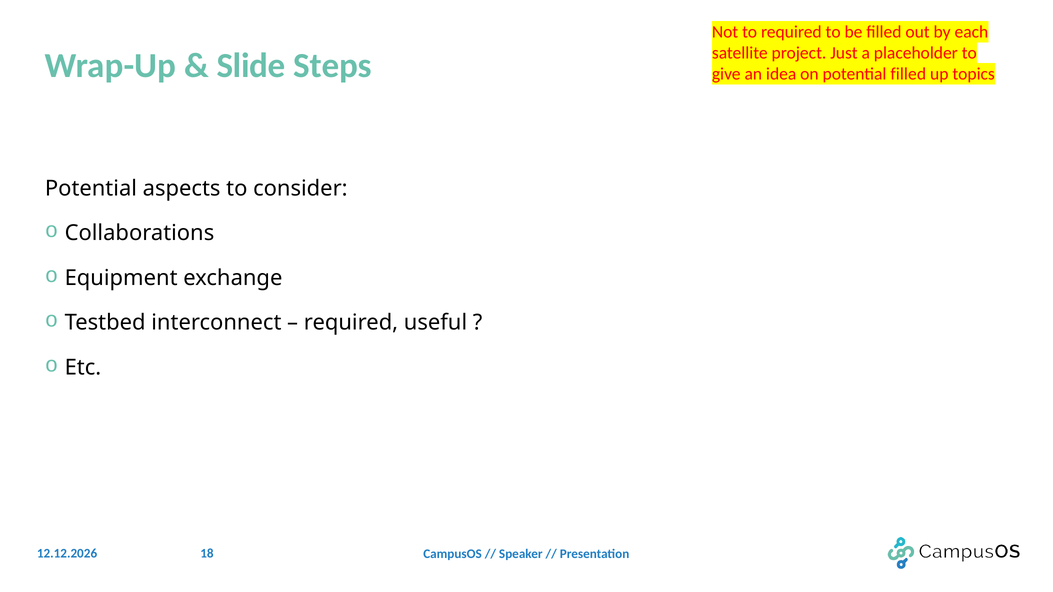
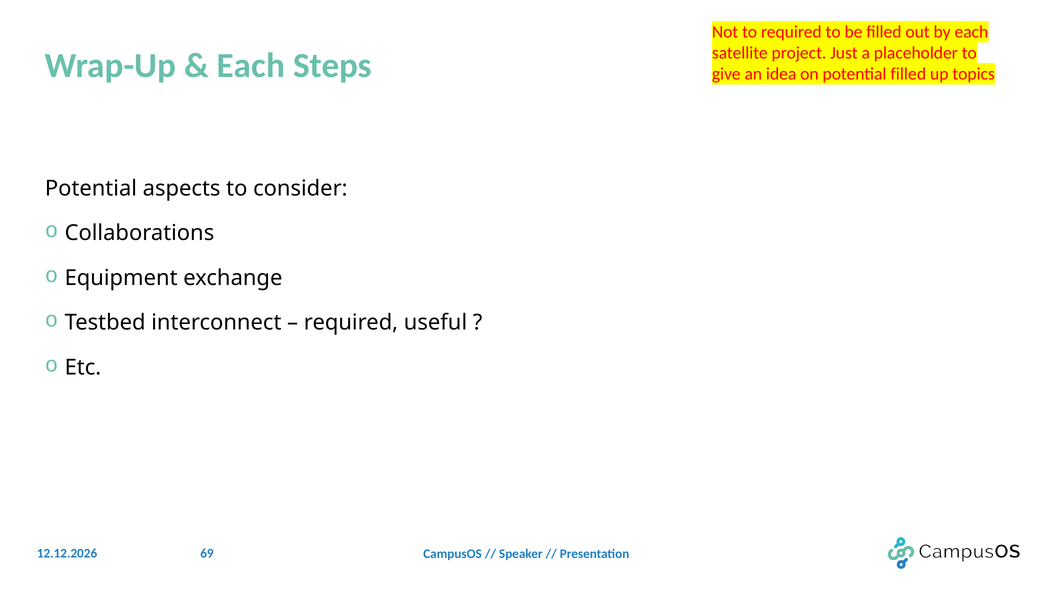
Slide at (251, 66): Slide -> Each
18: 18 -> 69
